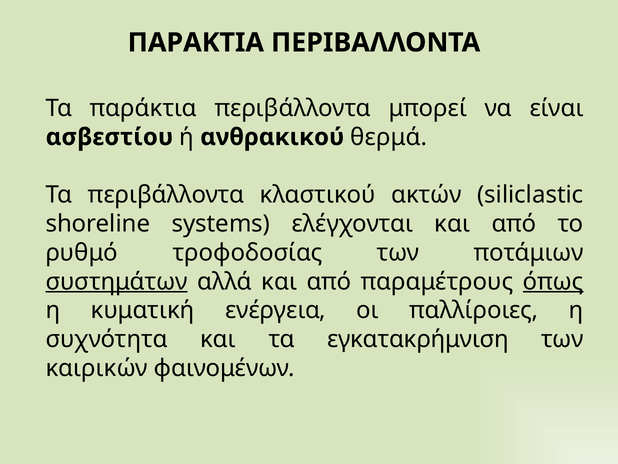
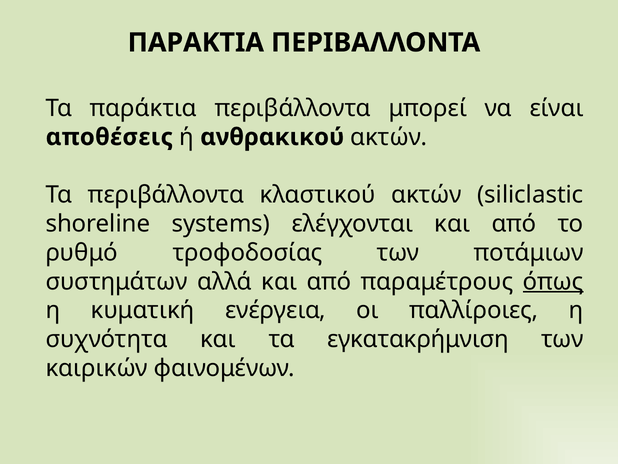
ασβεστίου: ασβεστίου -> αποθέσεις
ανθρακικού θερμά: θερμά -> ακτών
συστημάτων underline: present -> none
